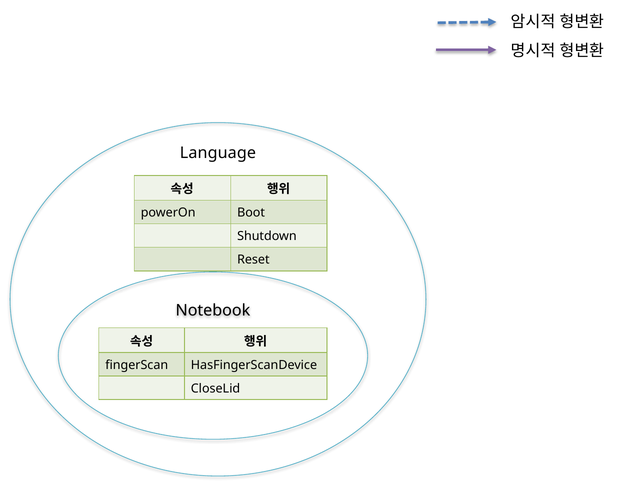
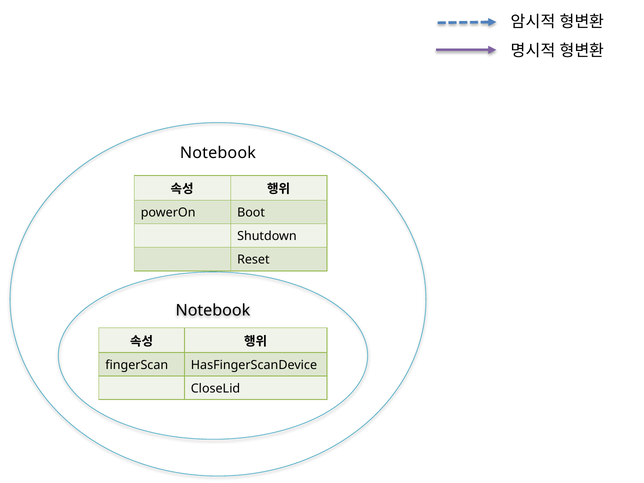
Language at (218, 153): Language -> Notebook
